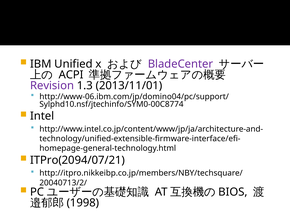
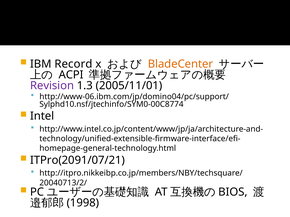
Unified: Unified -> Record
BladeCenter colour: purple -> orange
2013/11/01: 2013/11/01 -> 2005/11/01
ITPro(2094/07/21: ITPro(2094/07/21 -> ITPro(2091/07/21
